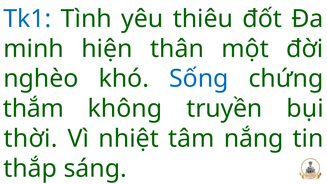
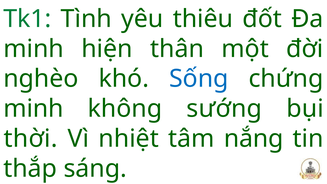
Tk1 colour: blue -> green
thắm at (34, 109): thắm -> minh
truyền: truyền -> sướng
